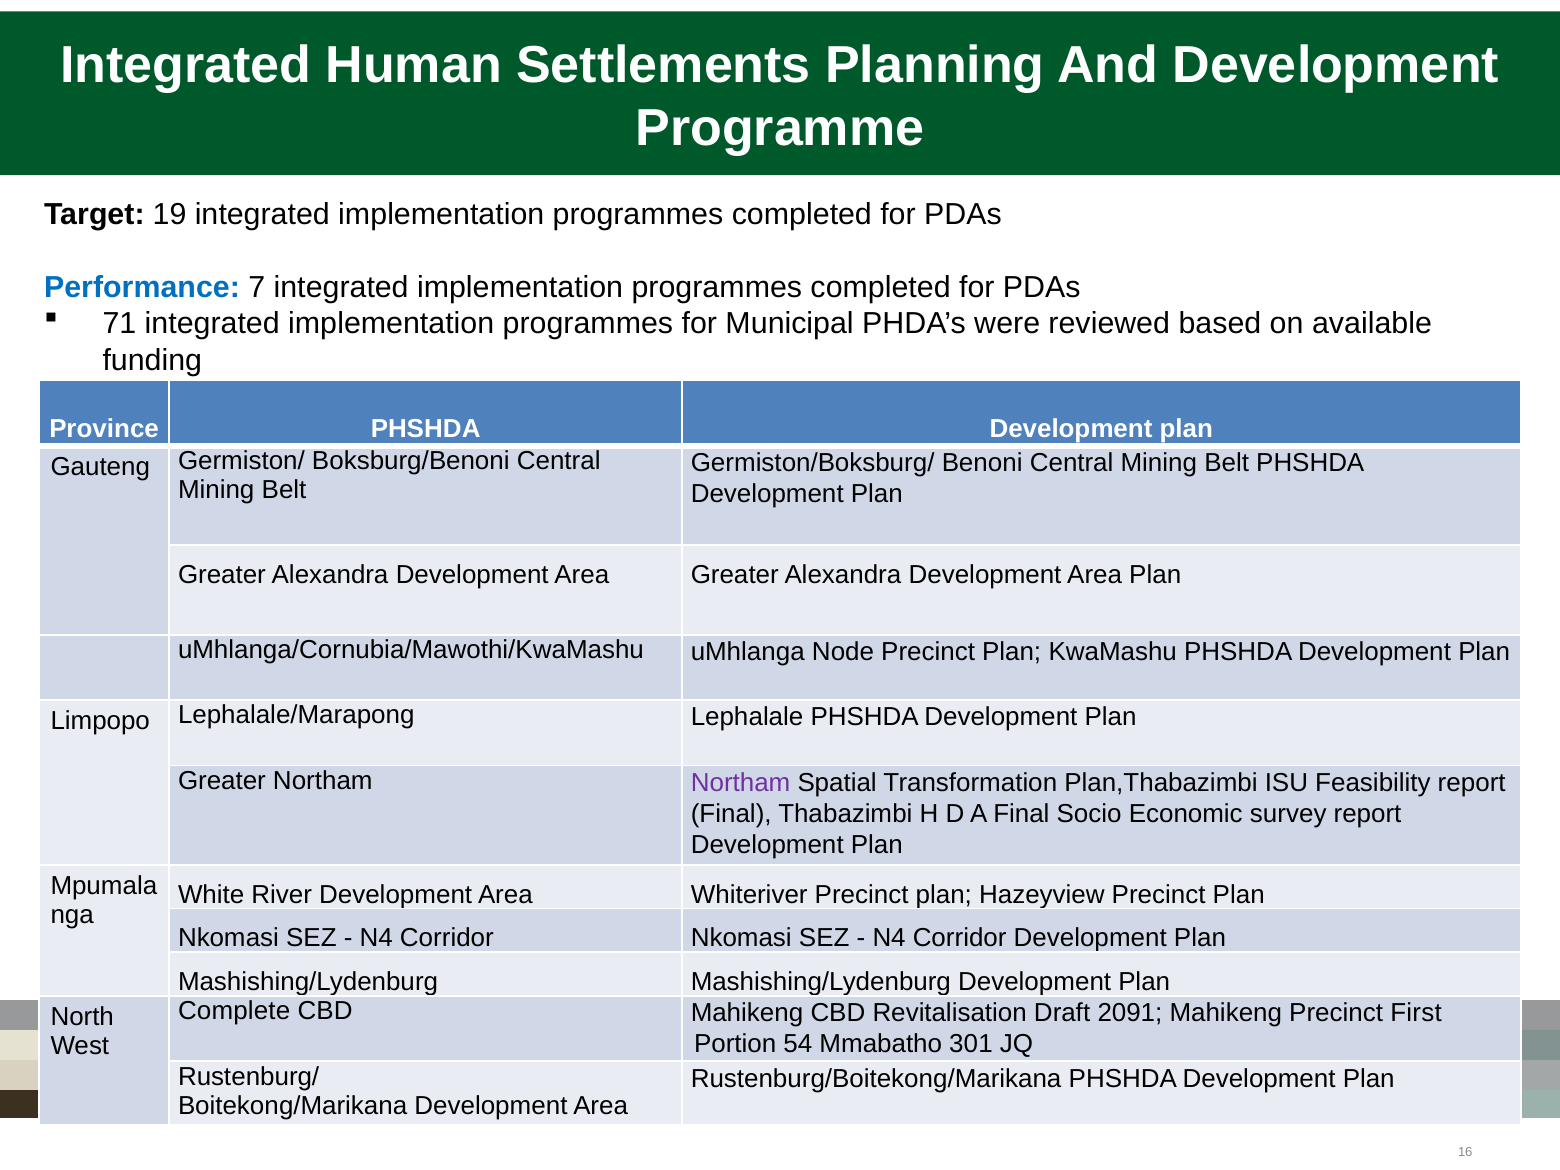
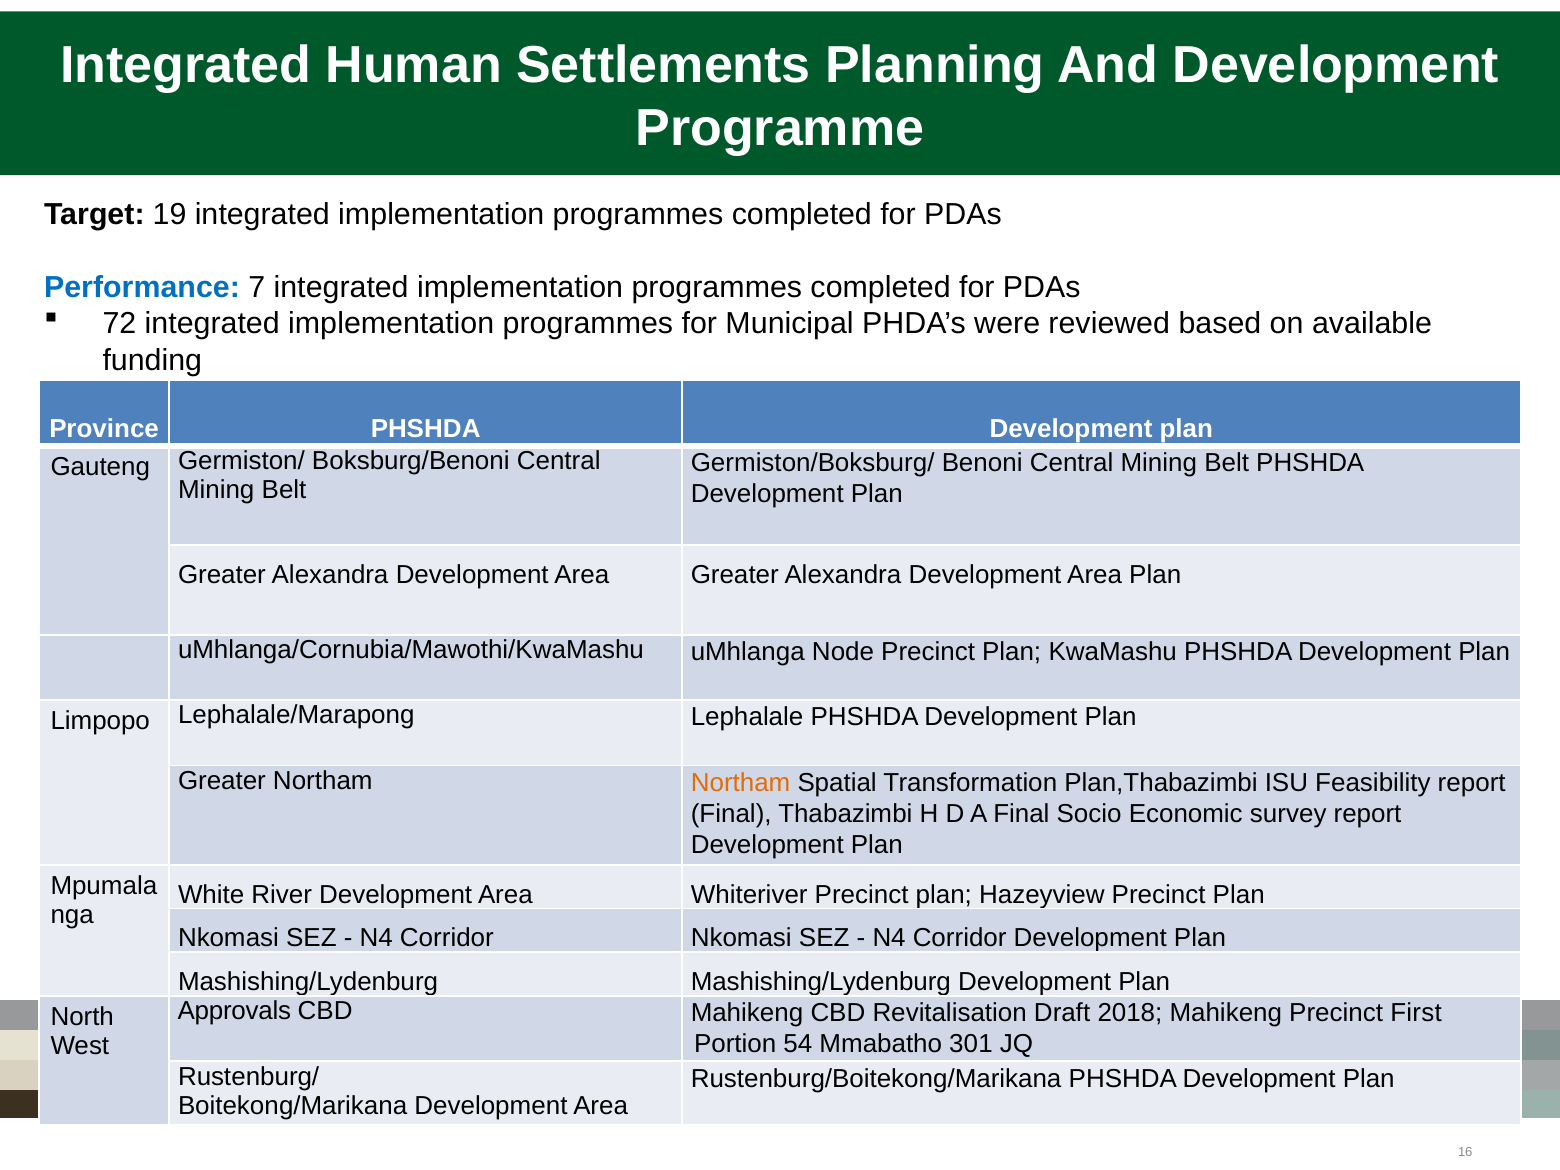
71: 71 -> 72
Northam at (741, 783) colour: purple -> orange
Complete: Complete -> Approvals
2091: 2091 -> 2018
